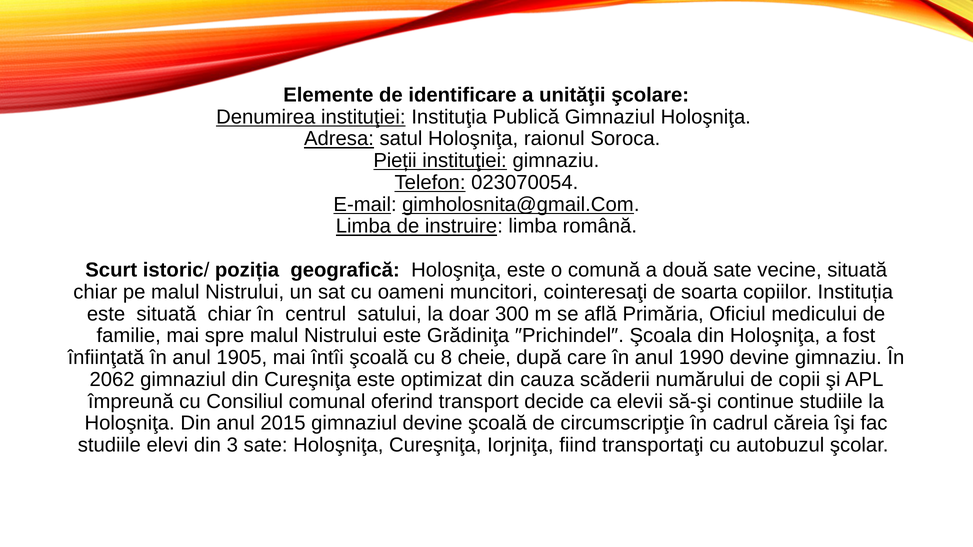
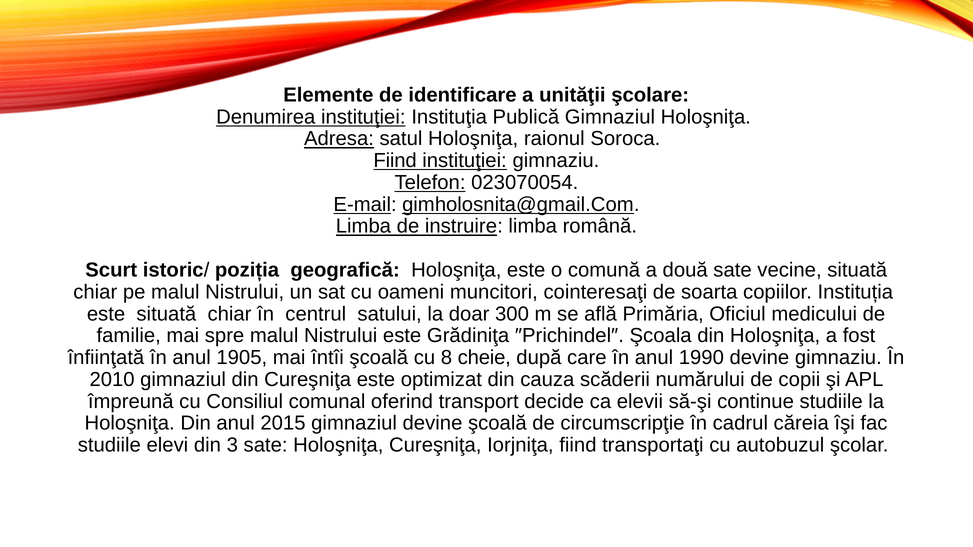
Pieții at (395, 161): Pieții -> Fiind
2062: 2062 -> 2010
